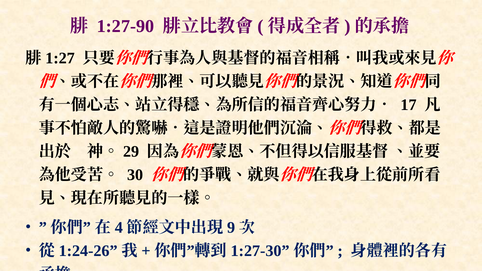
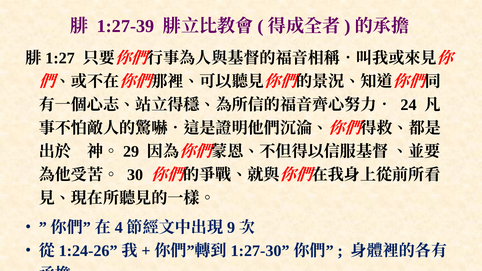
1:27-90: 1:27-90 -> 1:27-39
17: 17 -> 24
